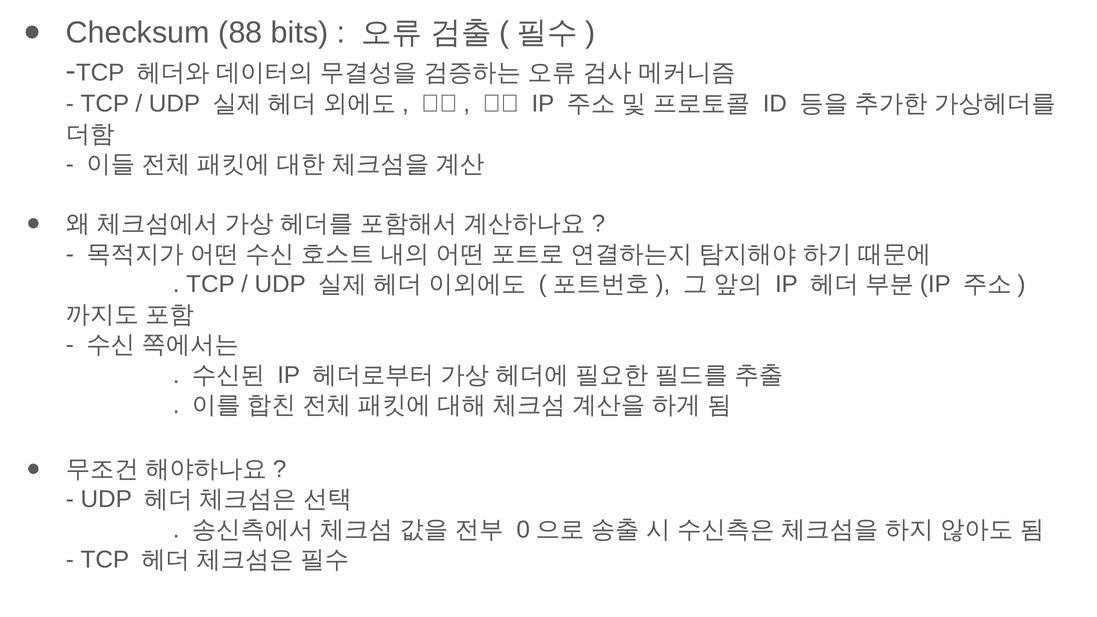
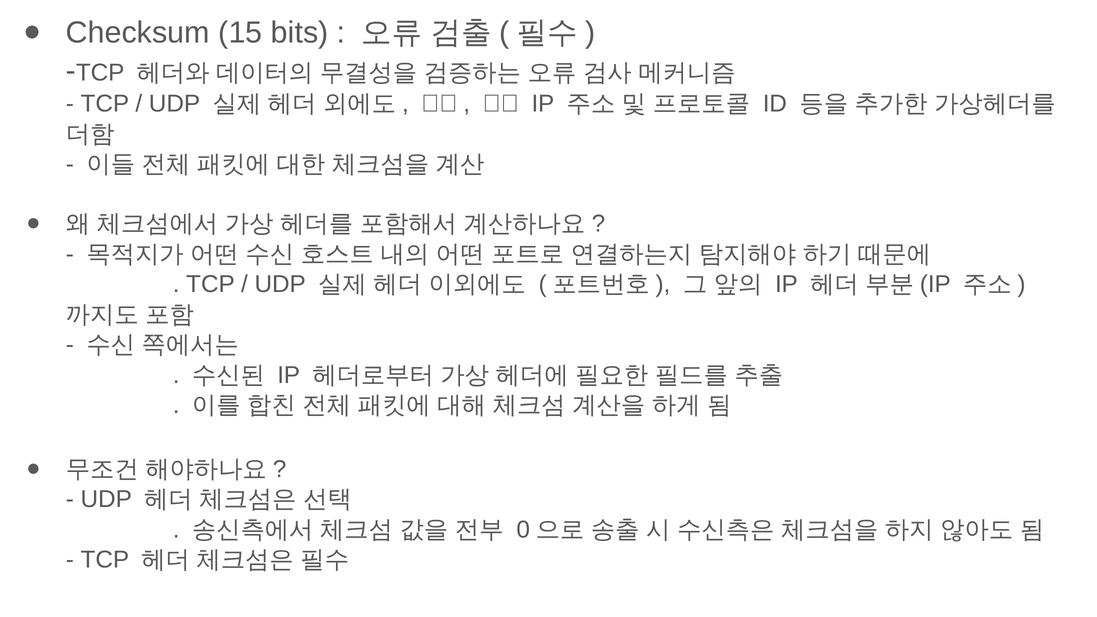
88: 88 -> 15
